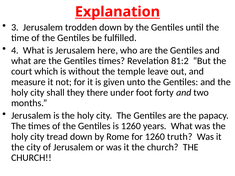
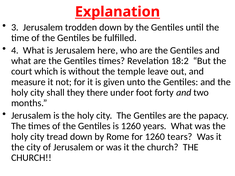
81:2: 81:2 -> 18:2
truth: truth -> tears
